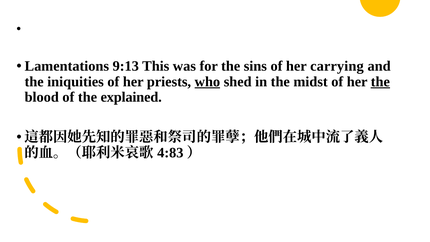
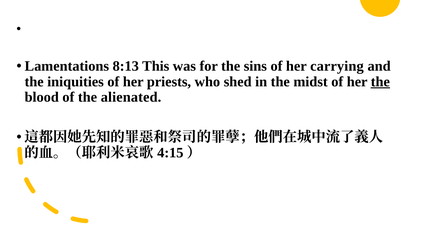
9:13: 9:13 -> 8:13
who underline: present -> none
explained: explained -> alienated
4:83: 4:83 -> 4:15
